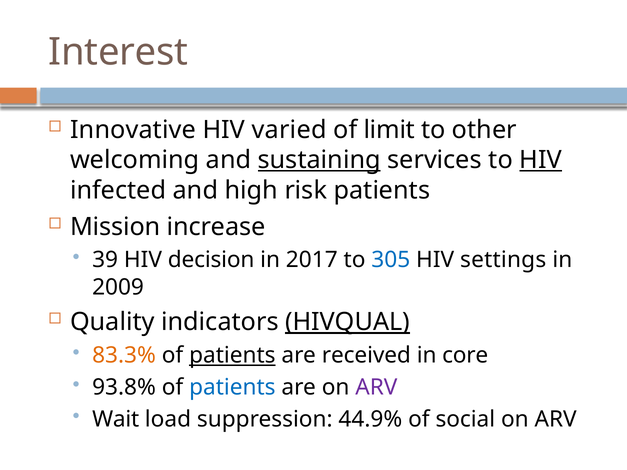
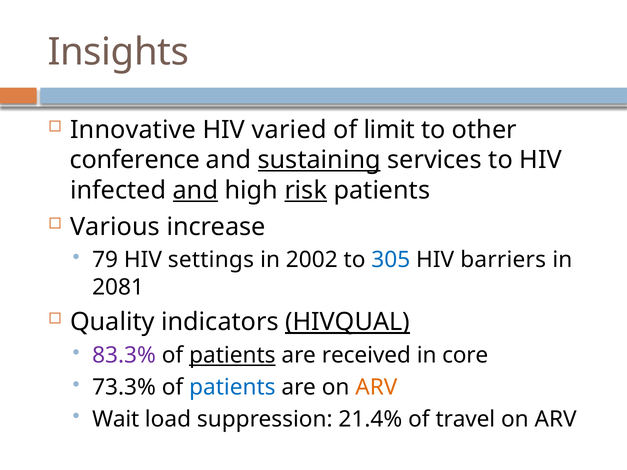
Interest: Interest -> Insights
welcoming: welcoming -> conference
HIV at (541, 160) underline: present -> none
and at (195, 190) underline: none -> present
risk underline: none -> present
Mission: Mission -> Various
39: 39 -> 79
decision: decision -> settings
2017: 2017 -> 2002
settings: settings -> barriers
2009: 2009 -> 2081
83.3% colour: orange -> purple
93.8%: 93.8% -> 73.3%
ARV at (376, 388) colour: purple -> orange
44.9%: 44.9% -> 21.4%
social: social -> travel
